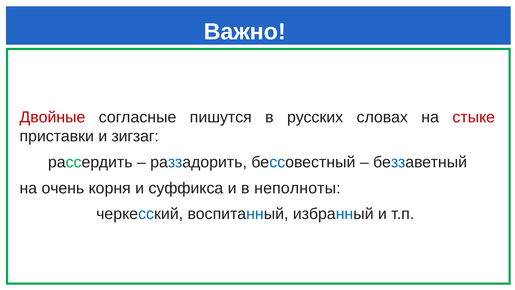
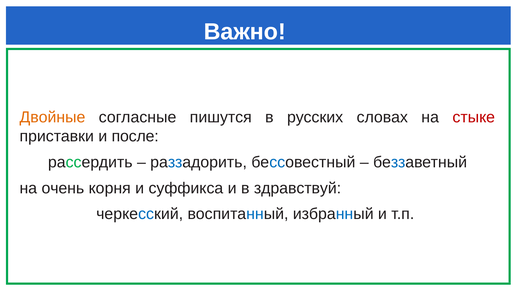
Двойные colour: red -> orange
зигзаг: зигзаг -> после
неполноты: неполноты -> здравствуй
